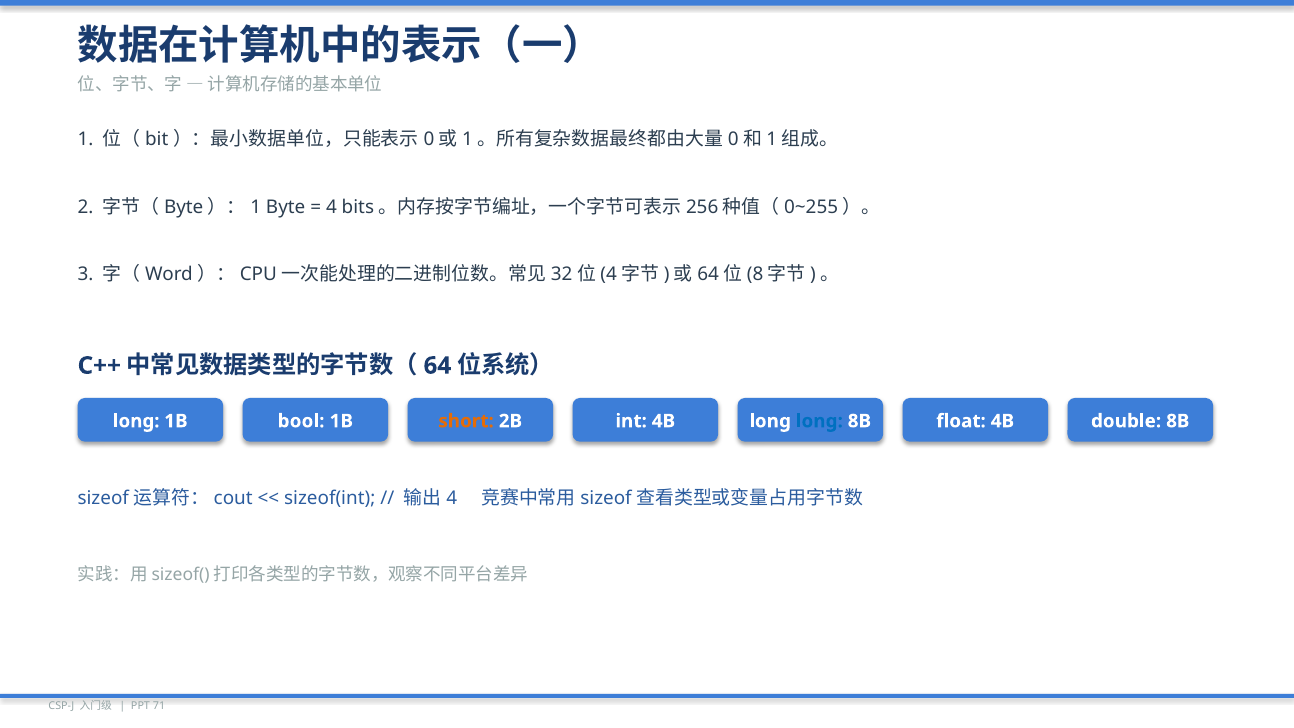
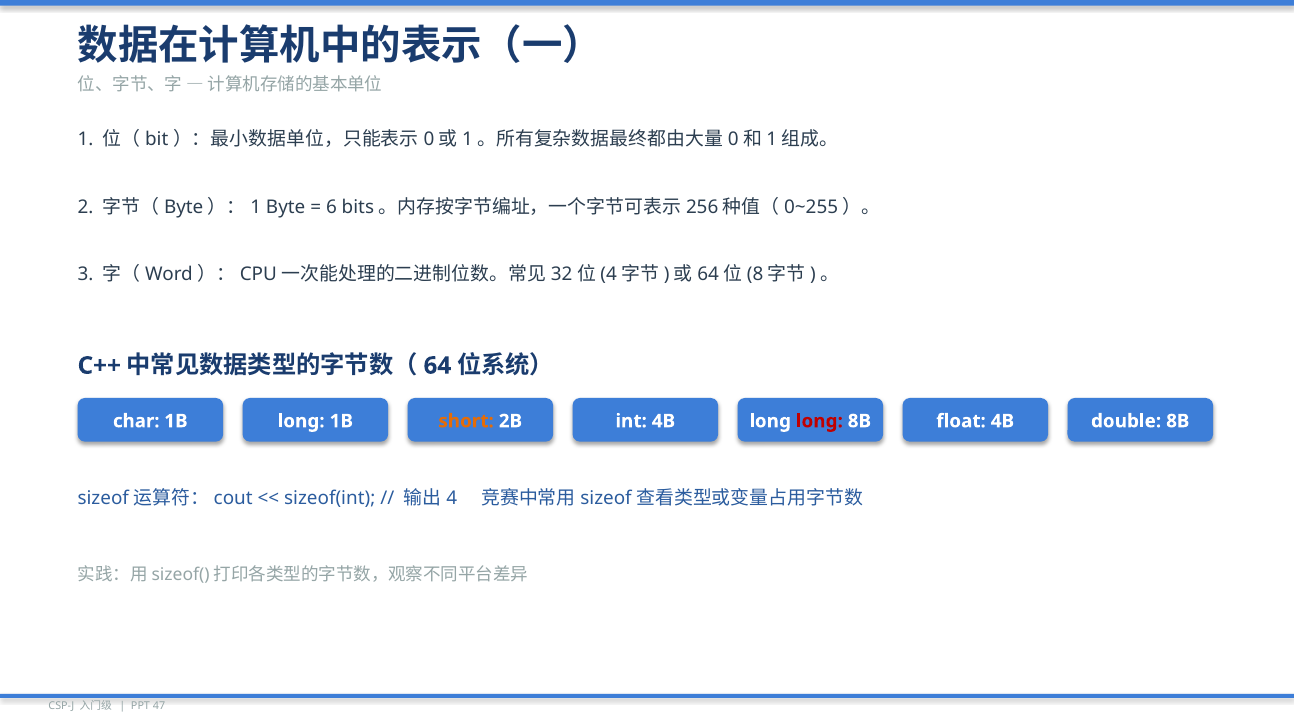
4: 4 -> 6
long at (136, 421): long -> char
1B bool: bool -> long
long at (819, 421) colour: blue -> red
71: 71 -> 47
